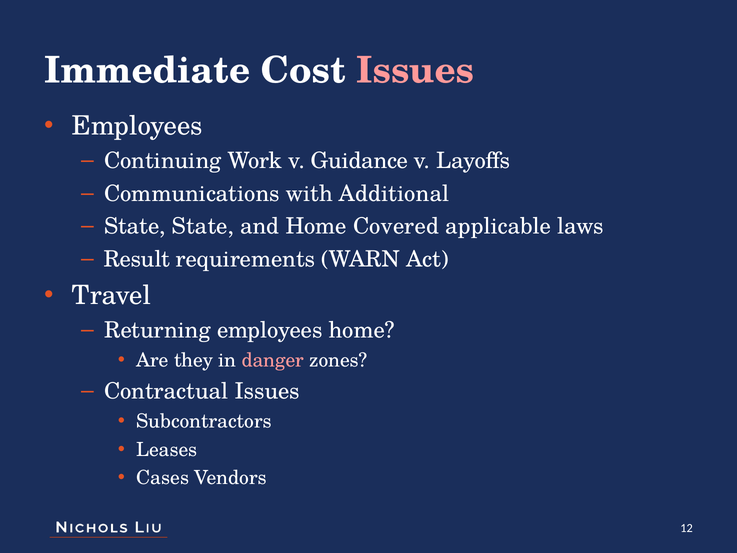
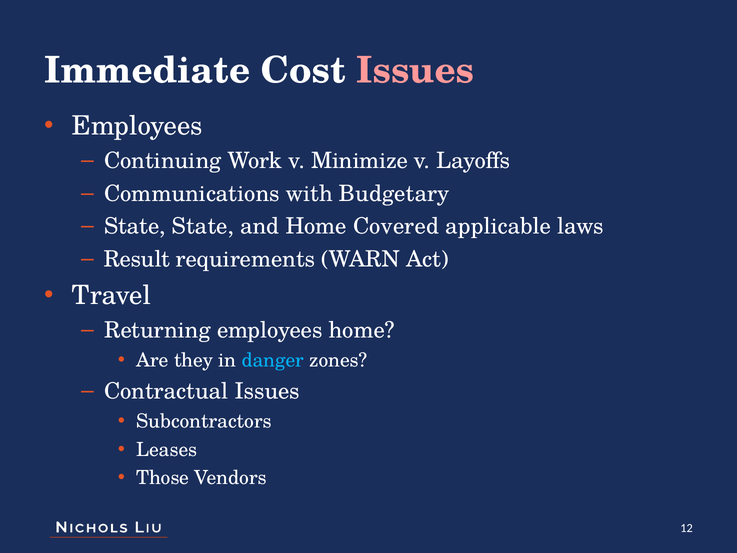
Guidance: Guidance -> Minimize
Additional: Additional -> Budgetary
danger colour: pink -> light blue
Cases: Cases -> Those
